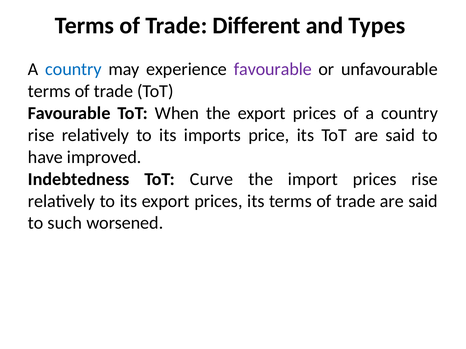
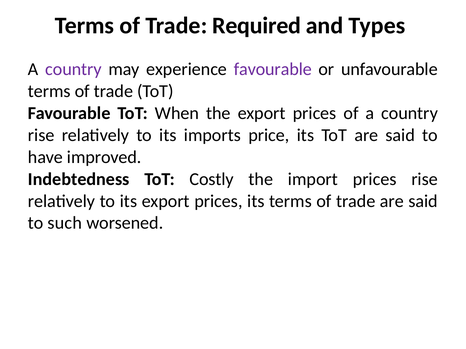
Different: Different -> Required
country at (73, 69) colour: blue -> purple
Curve: Curve -> Costly
